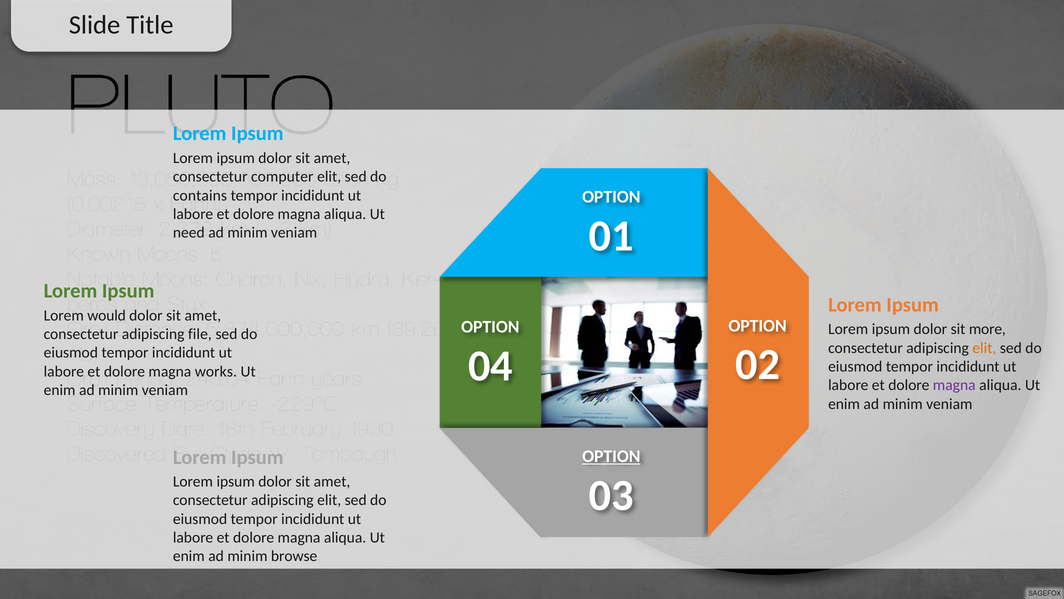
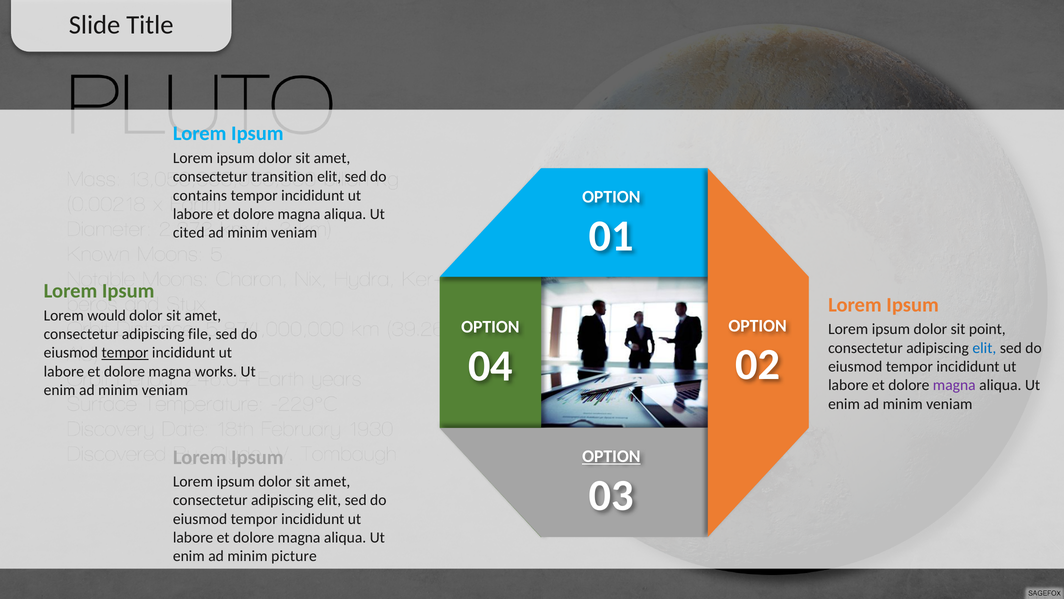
computer: computer -> transition
need: need -> cited
more: more -> point
elit at (984, 348) colour: orange -> blue
tempor at (125, 353) underline: none -> present
browse: browse -> picture
